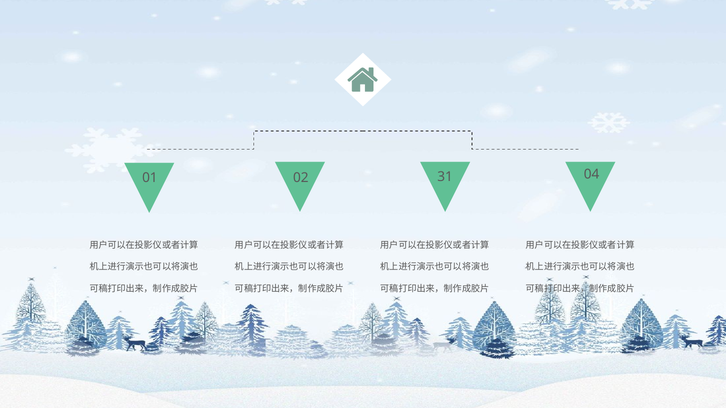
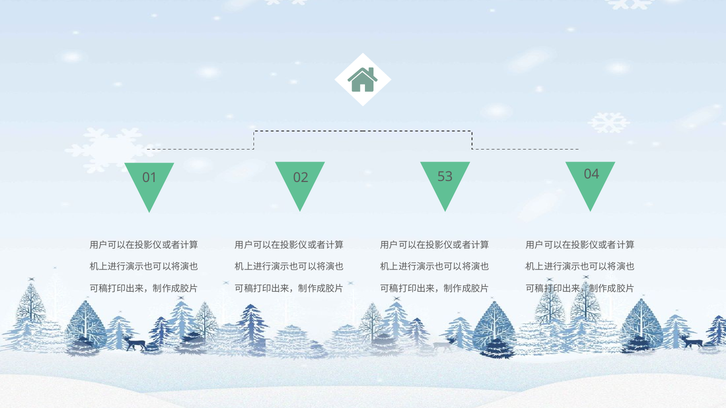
31: 31 -> 53
